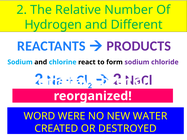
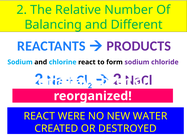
Hydrogen: Hydrogen -> Balancing
WORD at (39, 116): WORD -> REACT
